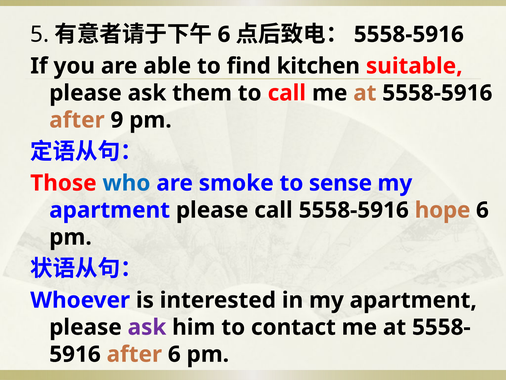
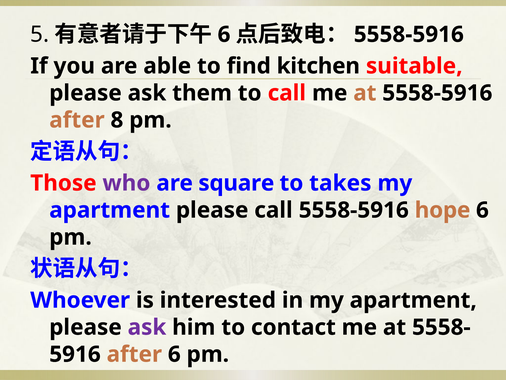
9: 9 -> 8
who colour: blue -> purple
smoke: smoke -> square
sense: sense -> takes
